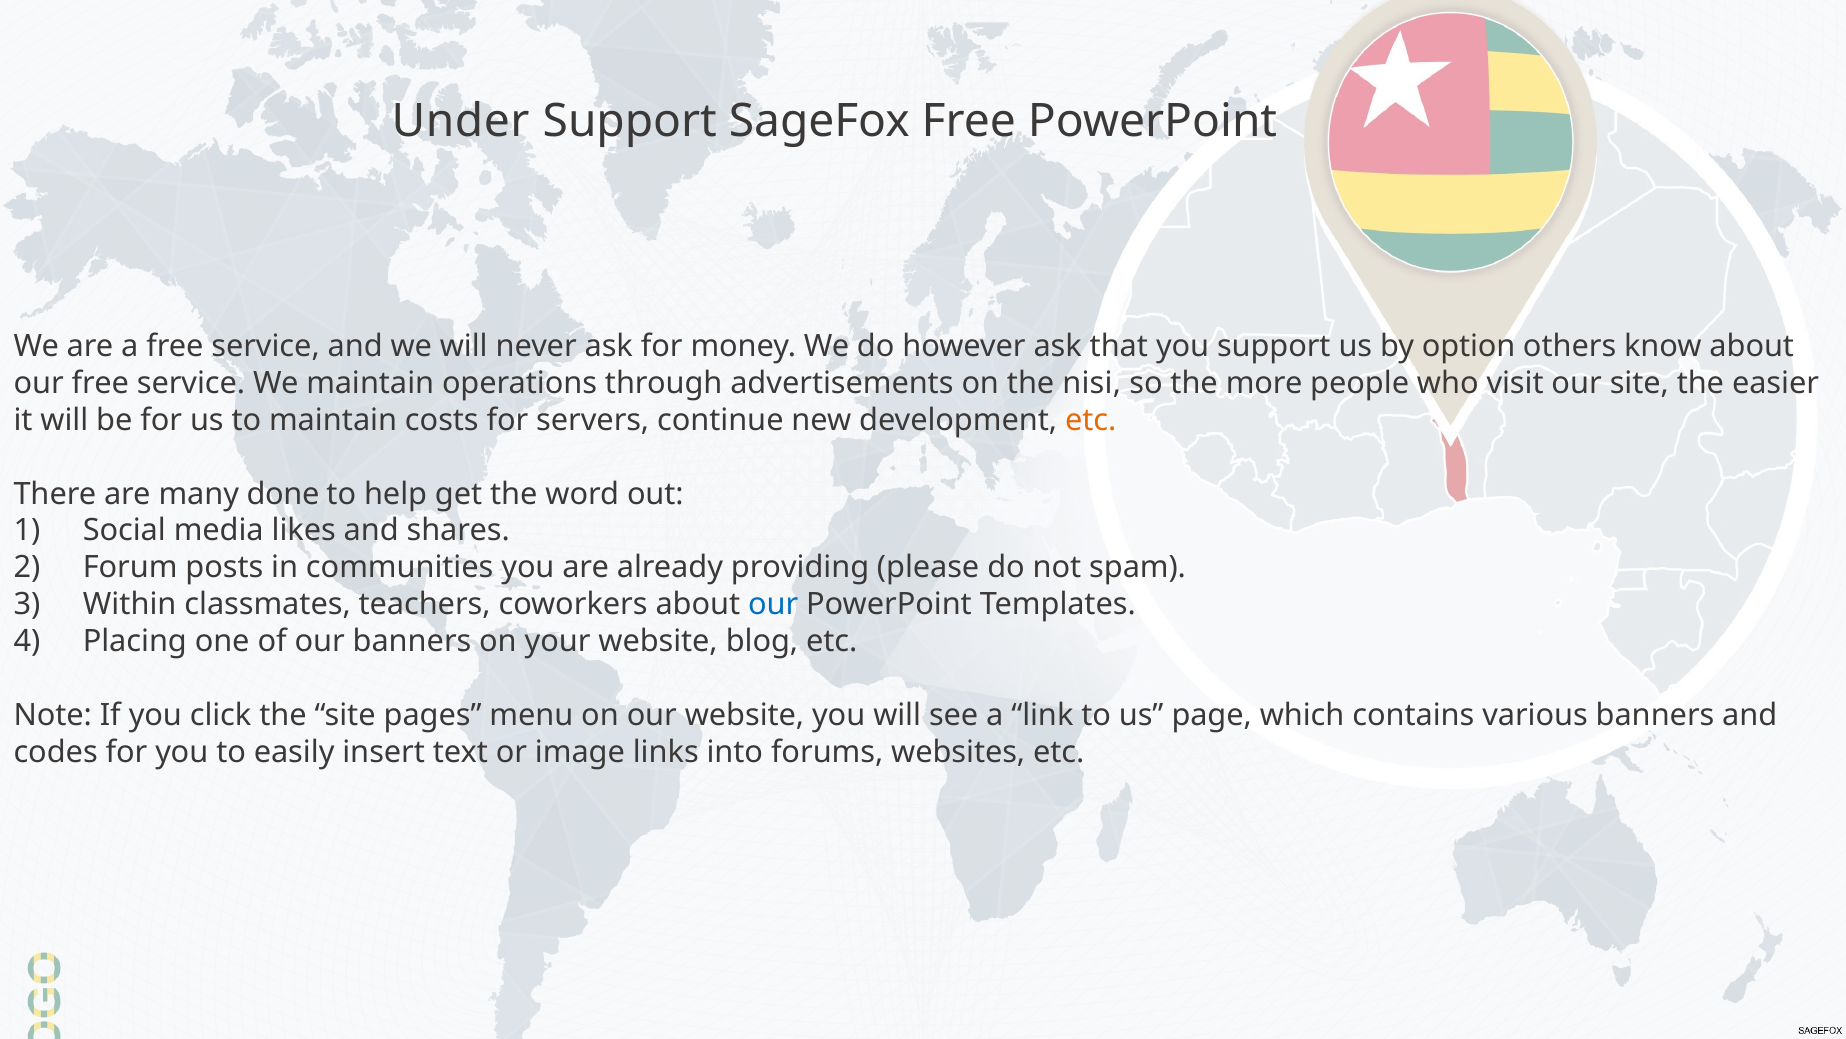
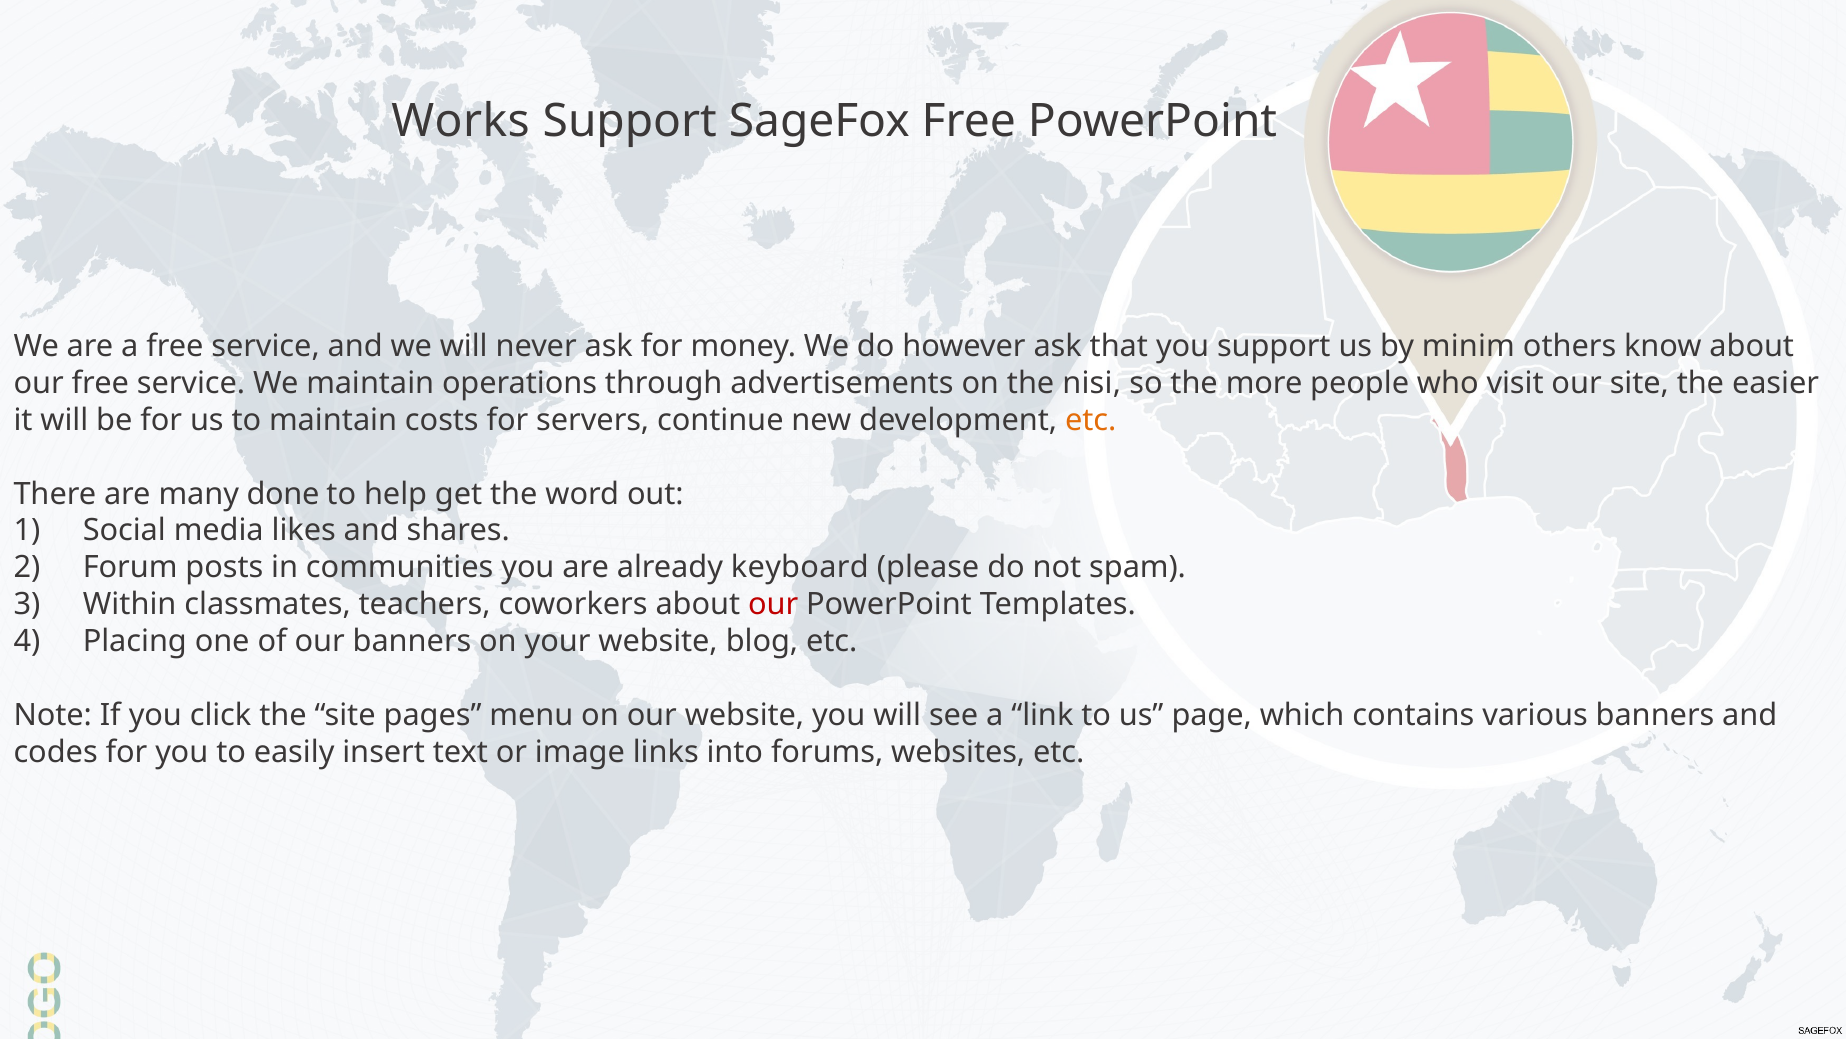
Under: Under -> Works
option: option -> minim
providing: providing -> keyboard
our at (773, 604) colour: blue -> red
